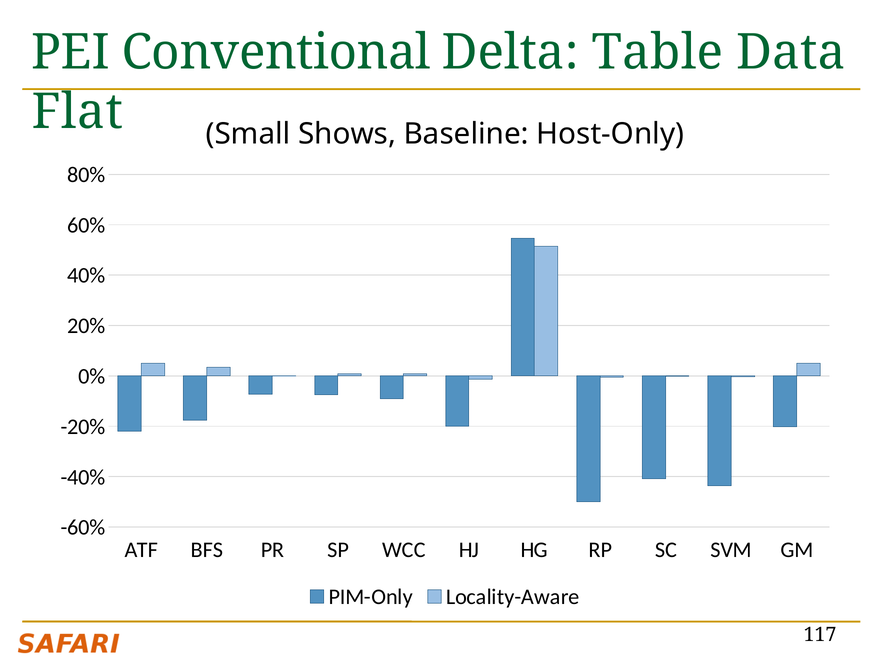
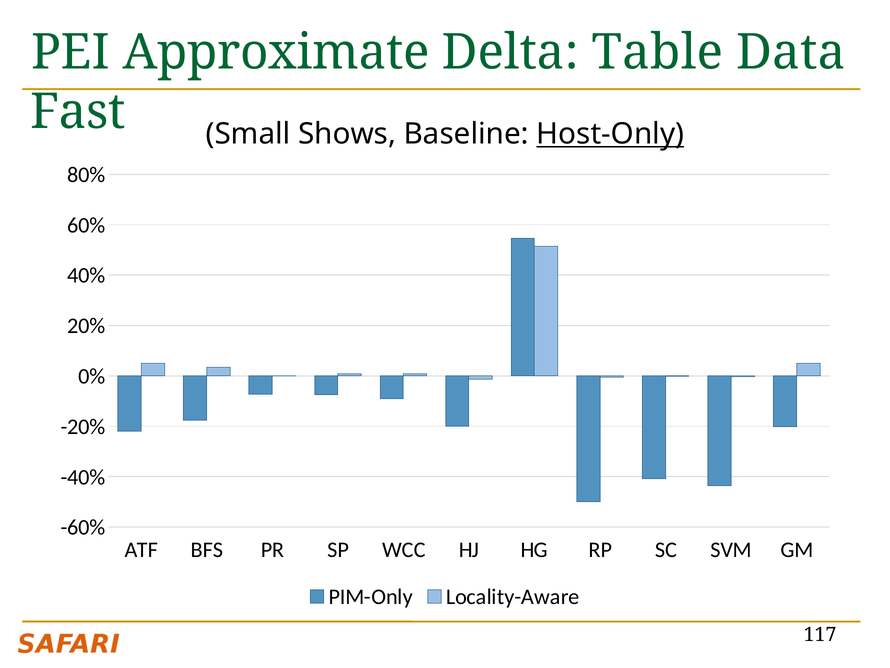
Conventional: Conventional -> Approximate
Flat: Flat -> Fast
Host-Only underline: none -> present
